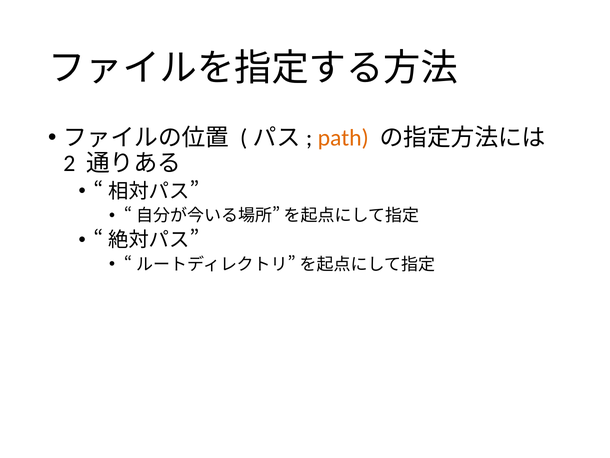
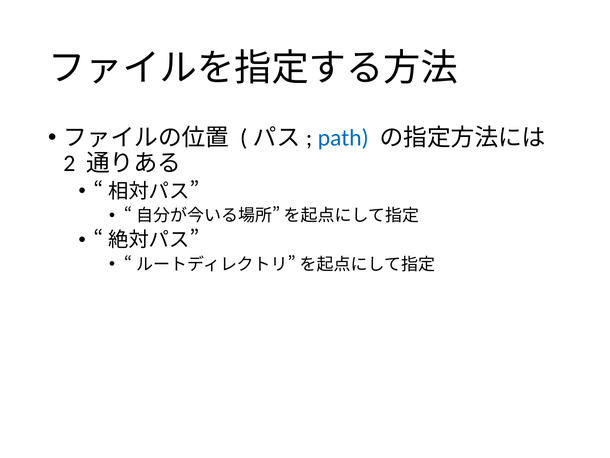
path colour: orange -> blue
